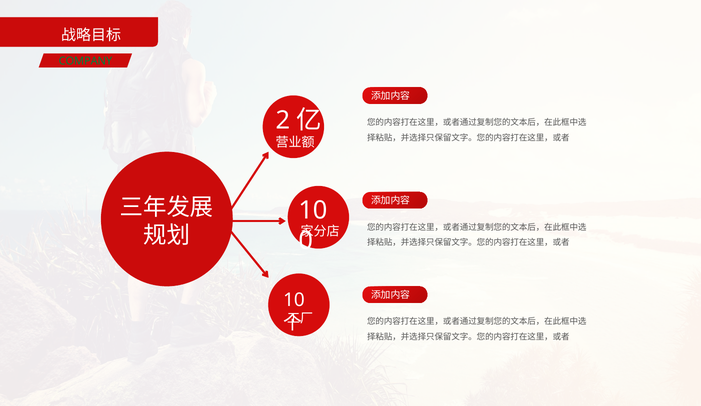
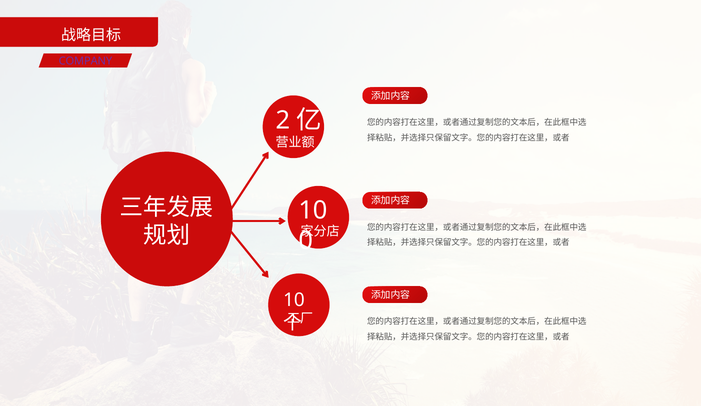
COMPANY colour: green -> purple
